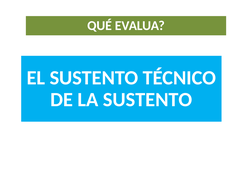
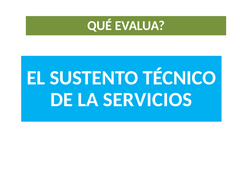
LA SUSTENTO: SUSTENTO -> SERVICIOS
